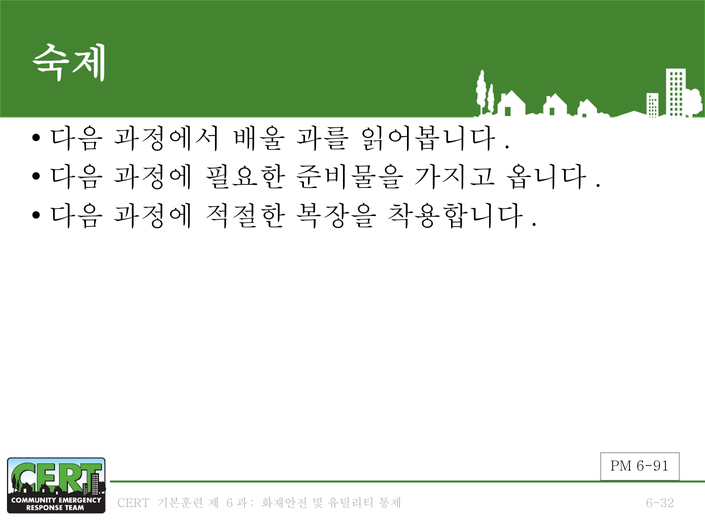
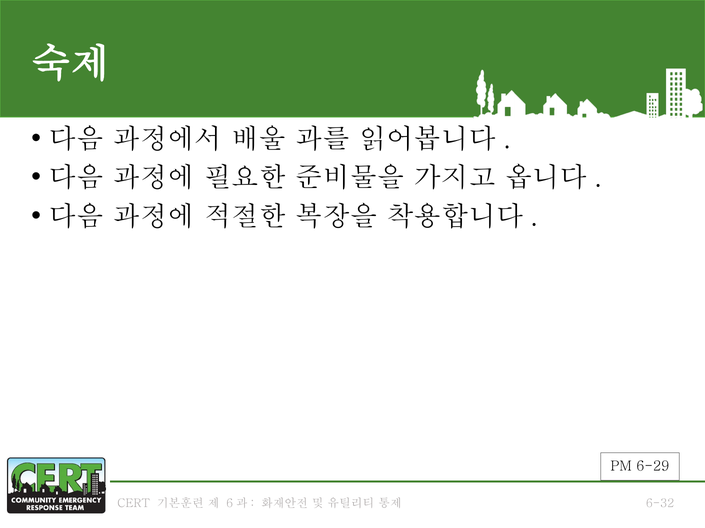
6-91: 6-91 -> 6-29
